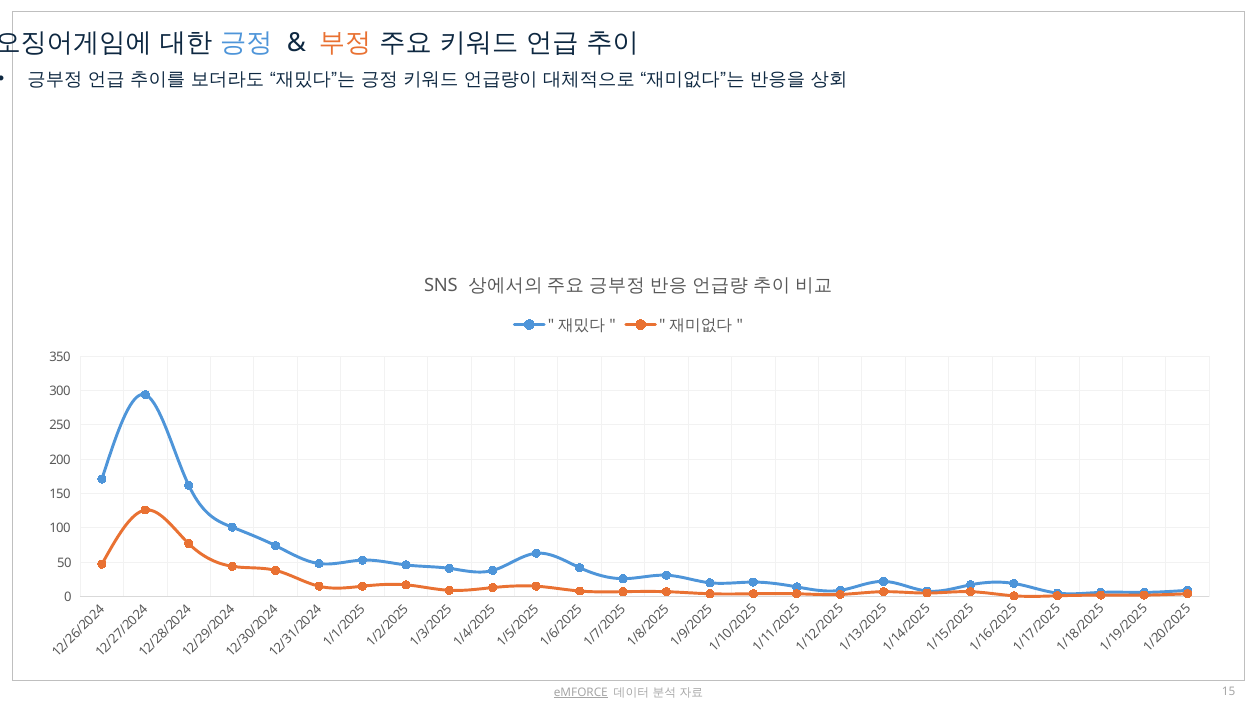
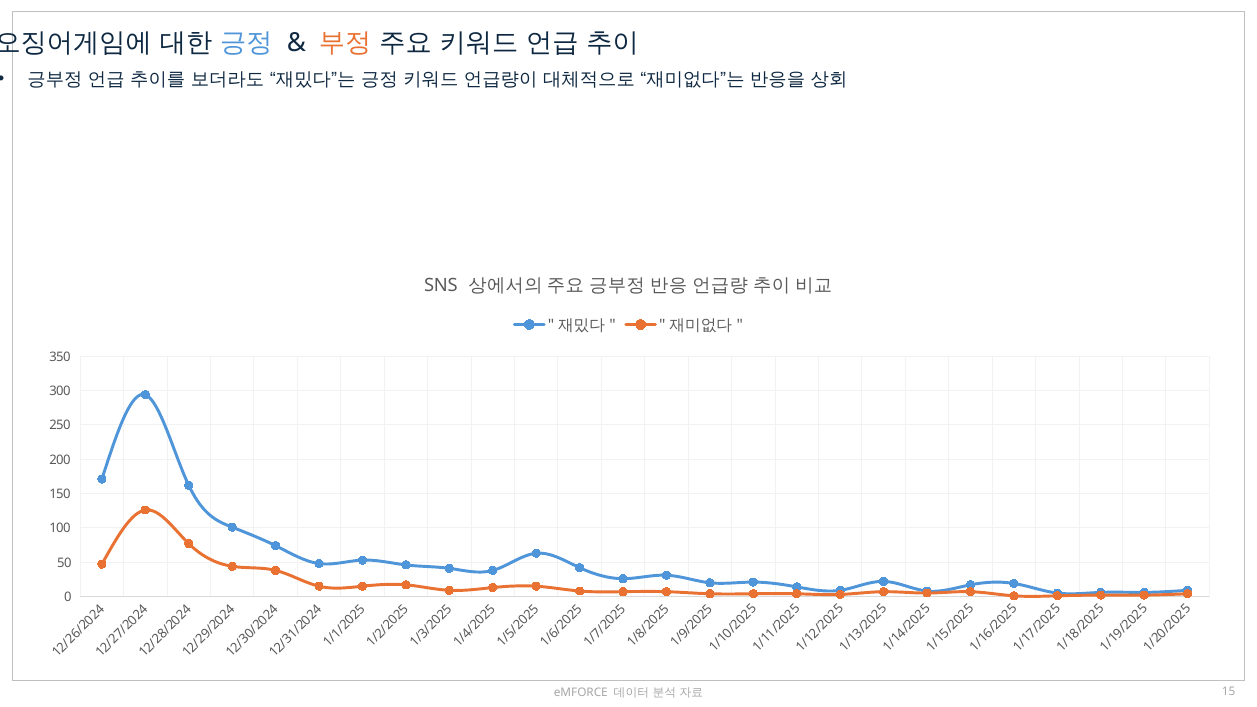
eMFORCE underline: present -> none
